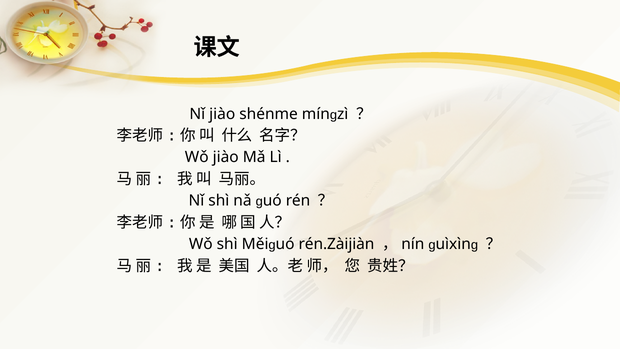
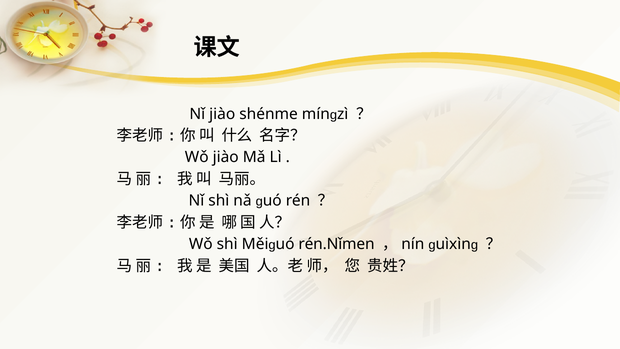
rén.Zàijiàn: rén.Zàijiàn -> rén.Nǐmen
